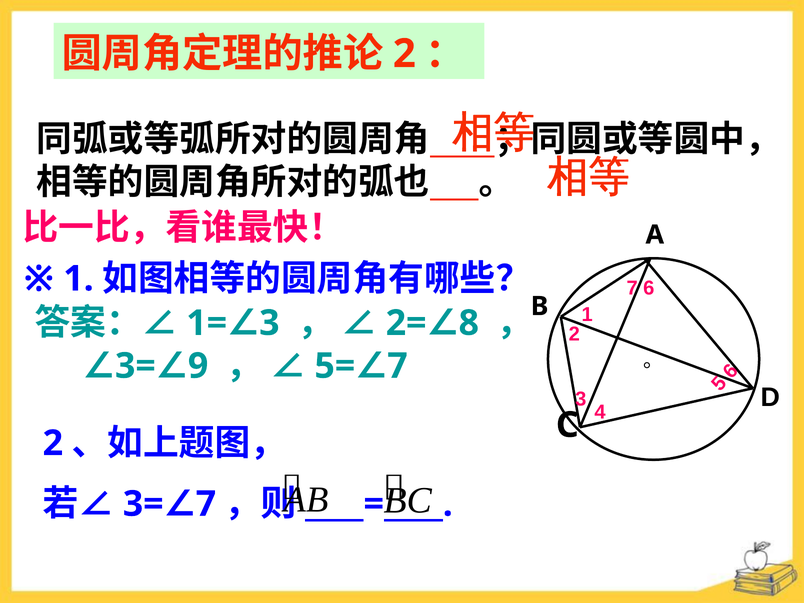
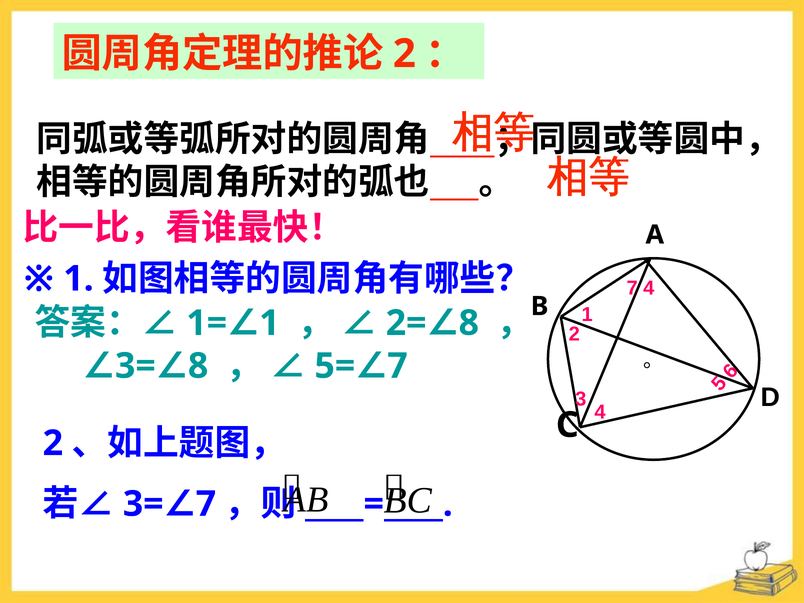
7 6: 6 -> 4
3 at (269, 323): 3 -> 1
9 at (198, 366): 9 -> 8
